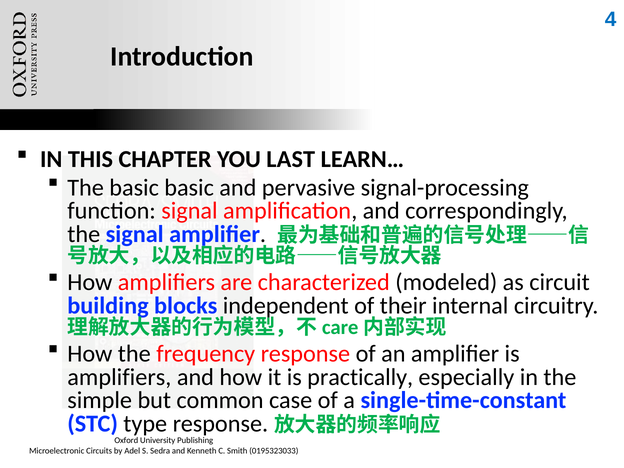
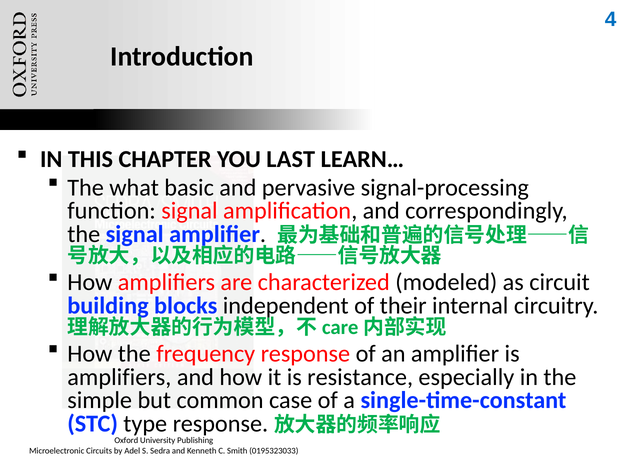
The basic: basic -> what
practically: practically -> resistance
